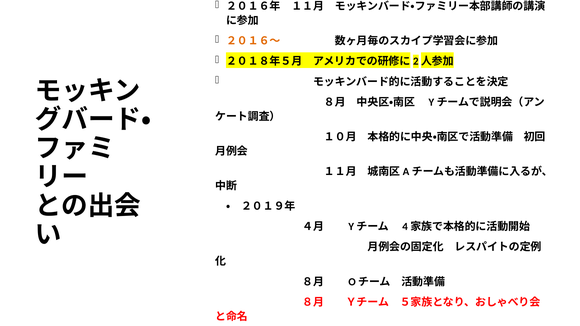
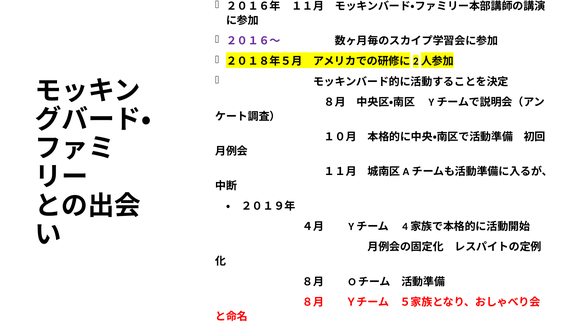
２０１６～ colour: orange -> purple
